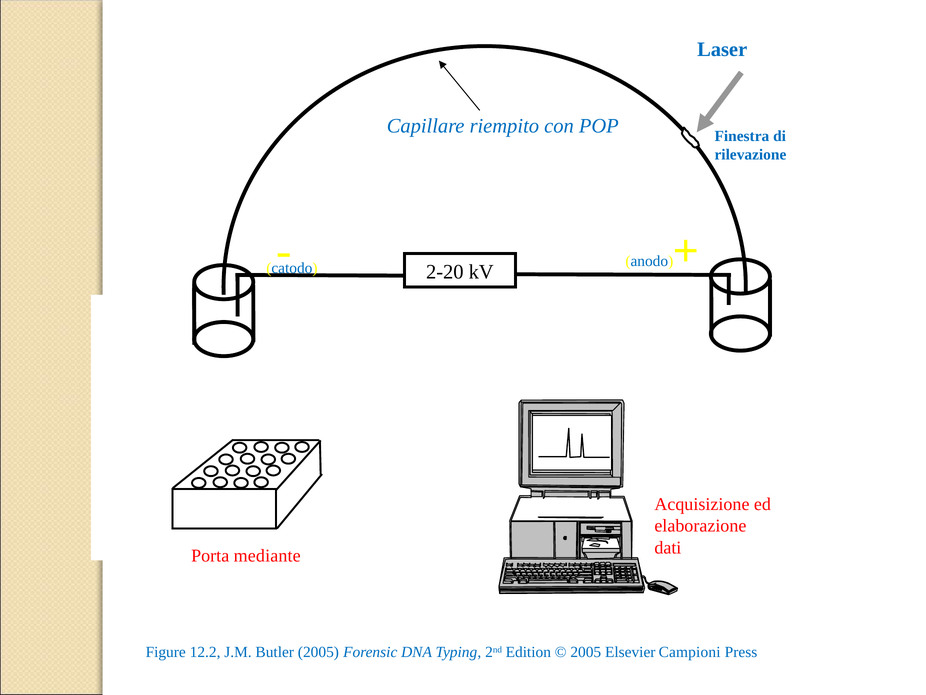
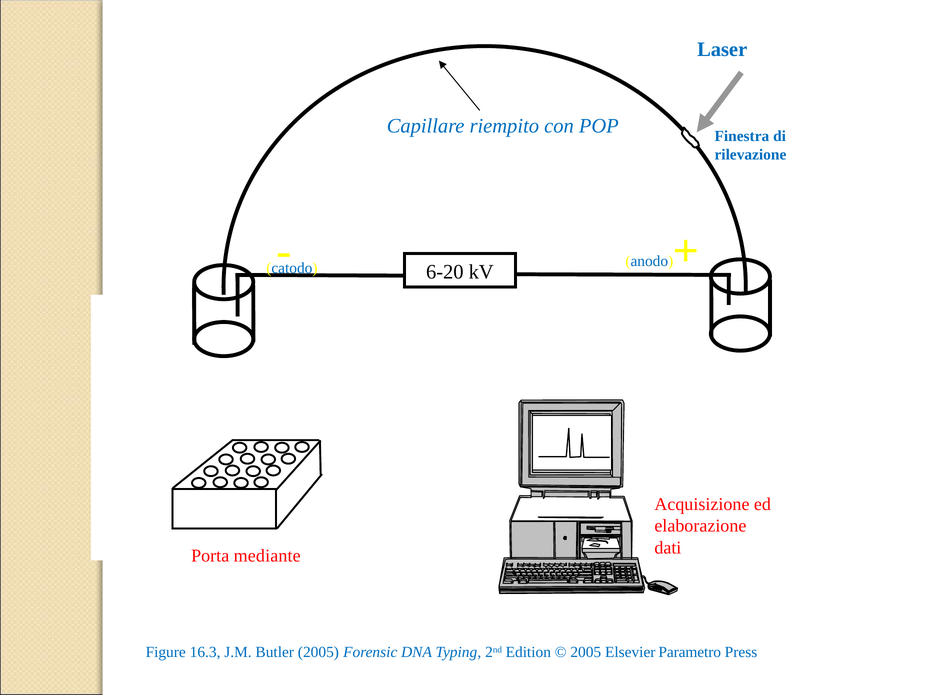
2-20: 2-20 -> 6-20
12.2: 12.2 -> 16.3
Campioni: Campioni -> Parametro
